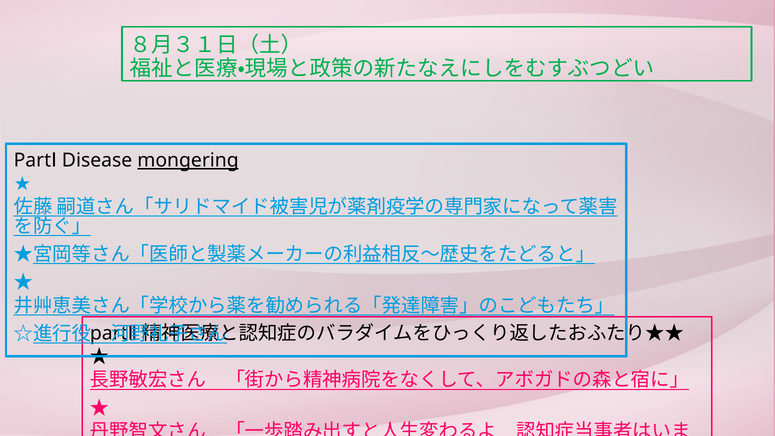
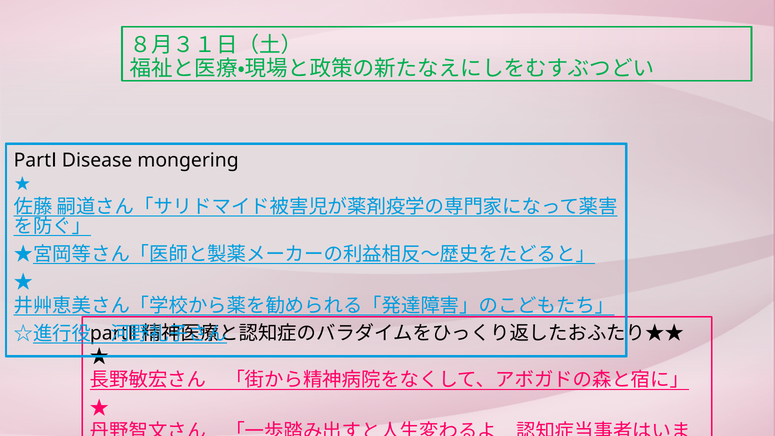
mongering underline: present -> none
